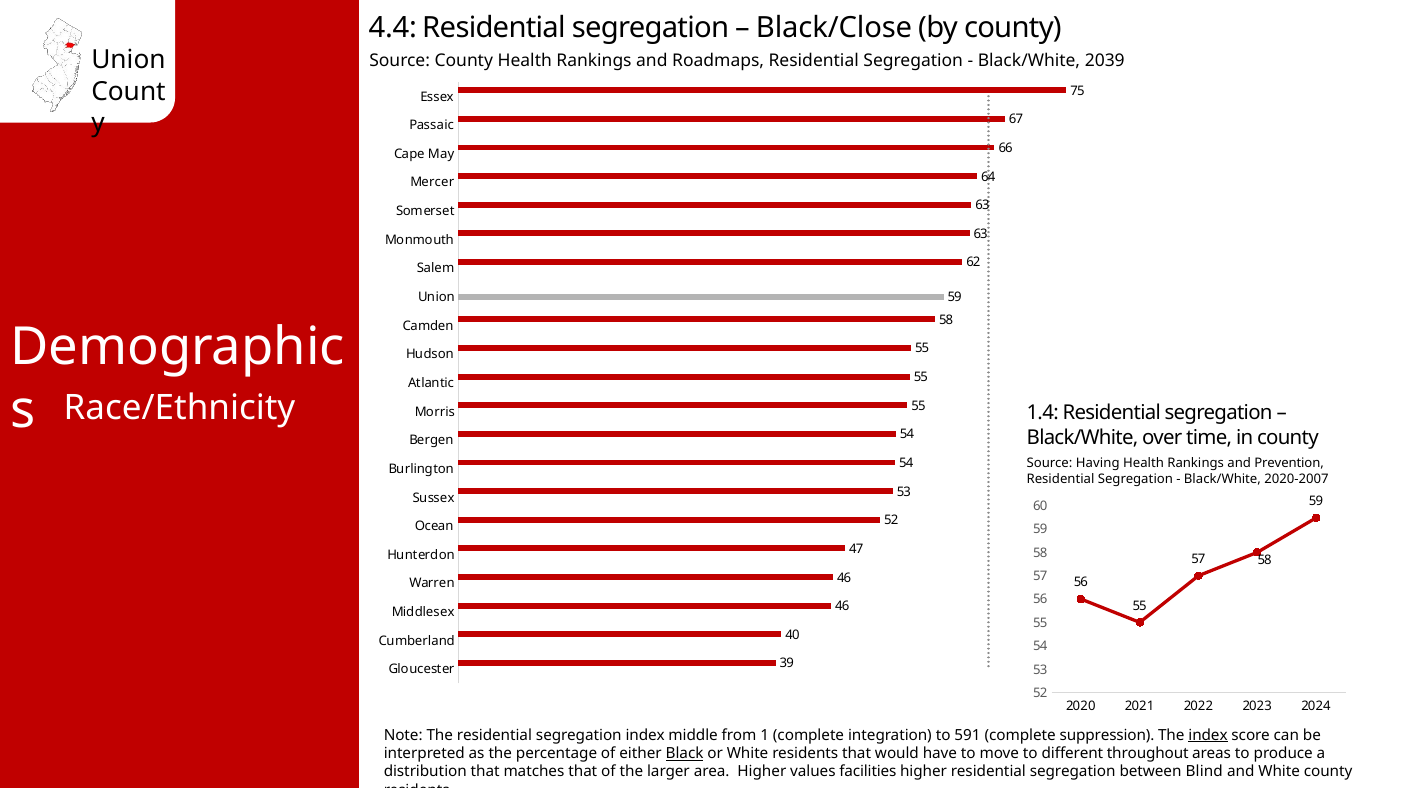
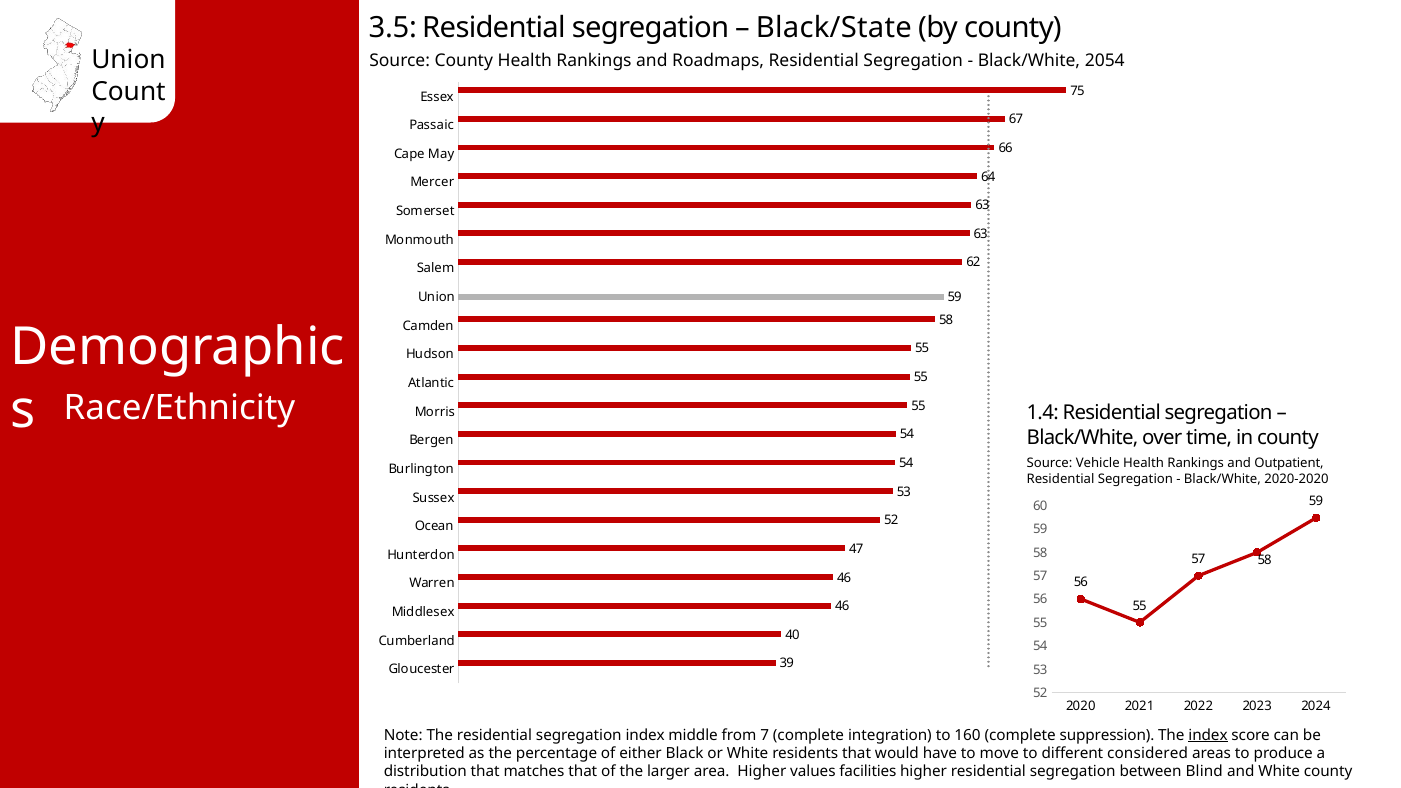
4.4: 4.4 -> 3.5
Black/Close: Black/Close -> Black/State
2039: 2039 -> 2054
Having: Having -> Vehicle
Prevention: Prevention -> Outpatient
2020-2007: 2020-2007 -> 2020-2020
1: 1 -> 7
591: 591 -> 160
Black underline: present -> none
throughout: throughout -> considered
